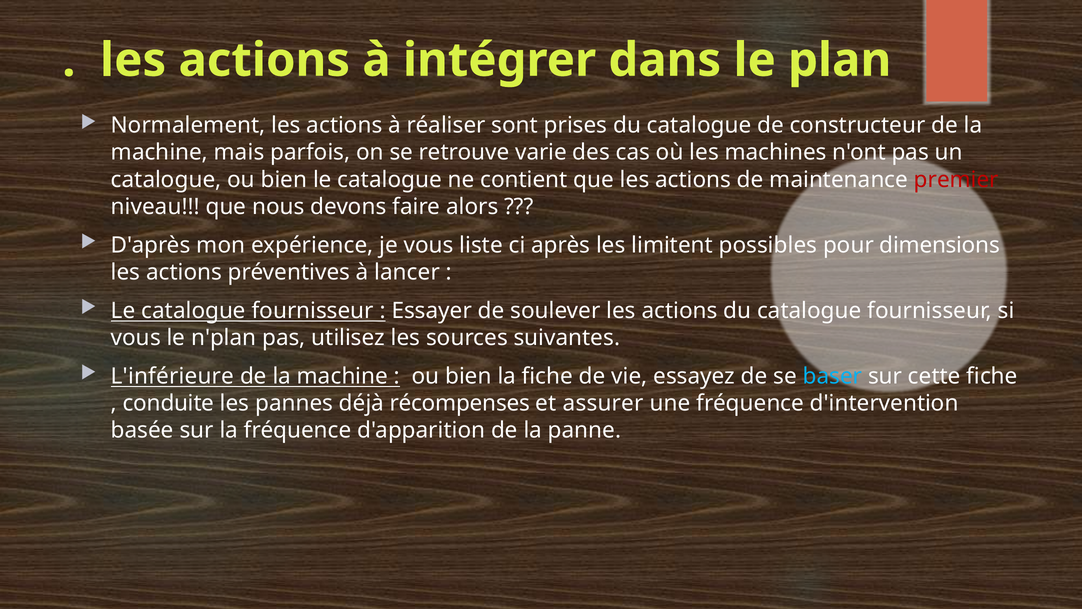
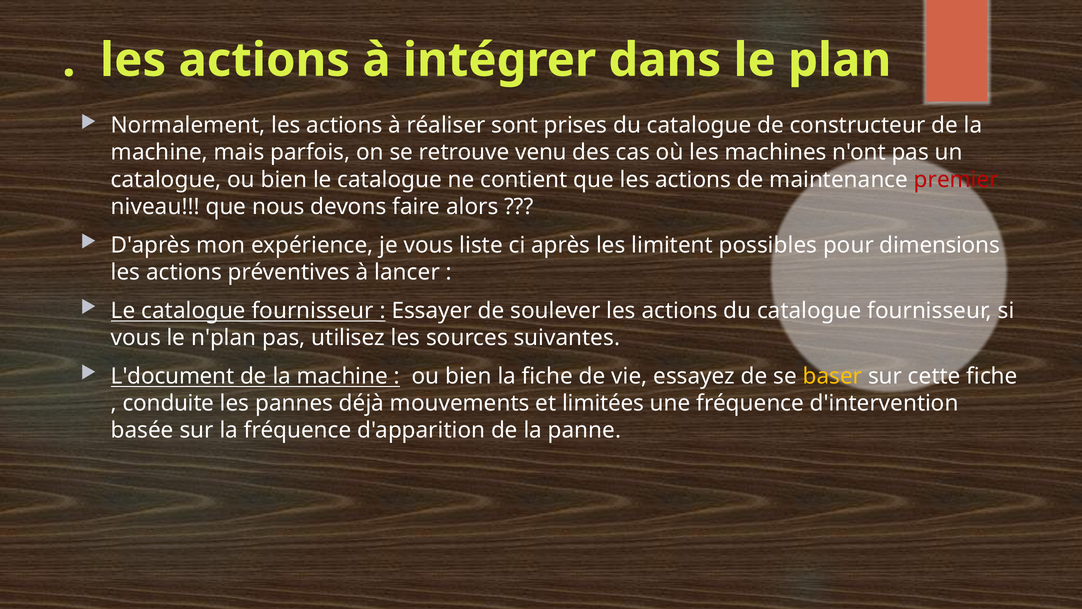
varie: varie -> venu
L'inférieure: L'inférieure -> L'document
baser colour: light blue -> yellow
récompenses: récompenses -> mouvements
assurer: assurer -> limitées
